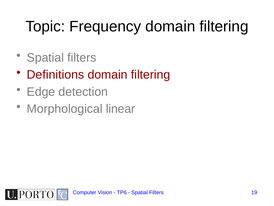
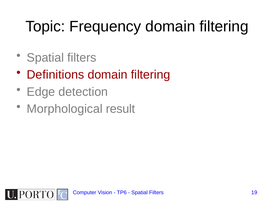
linear: linear -> result
